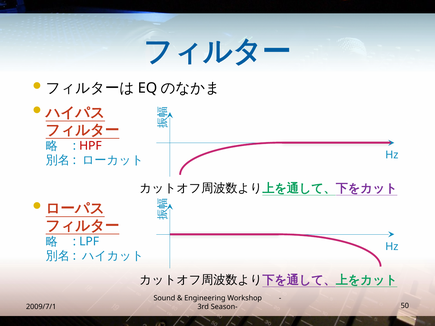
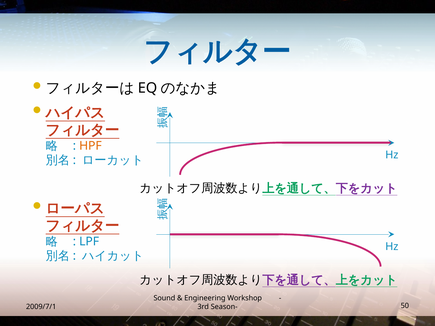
HPF colour: red -> orange
